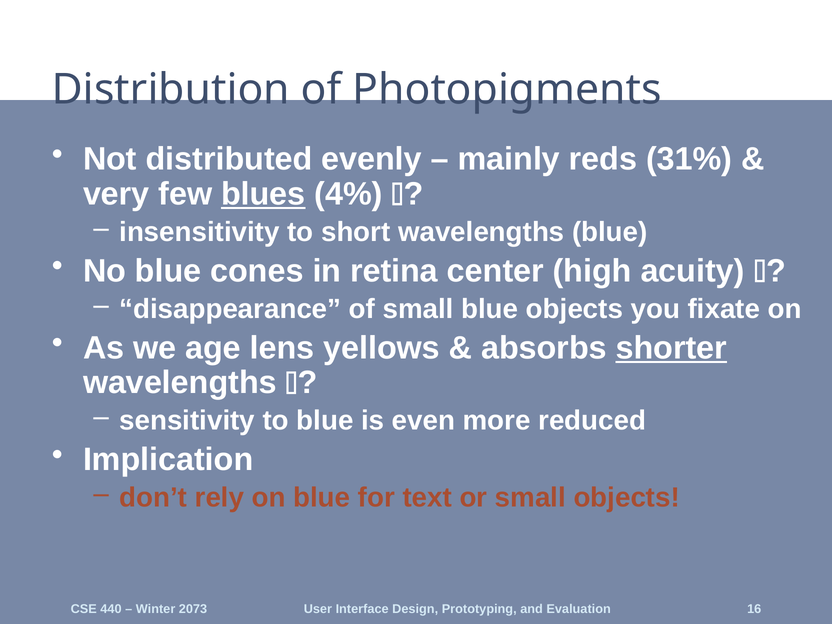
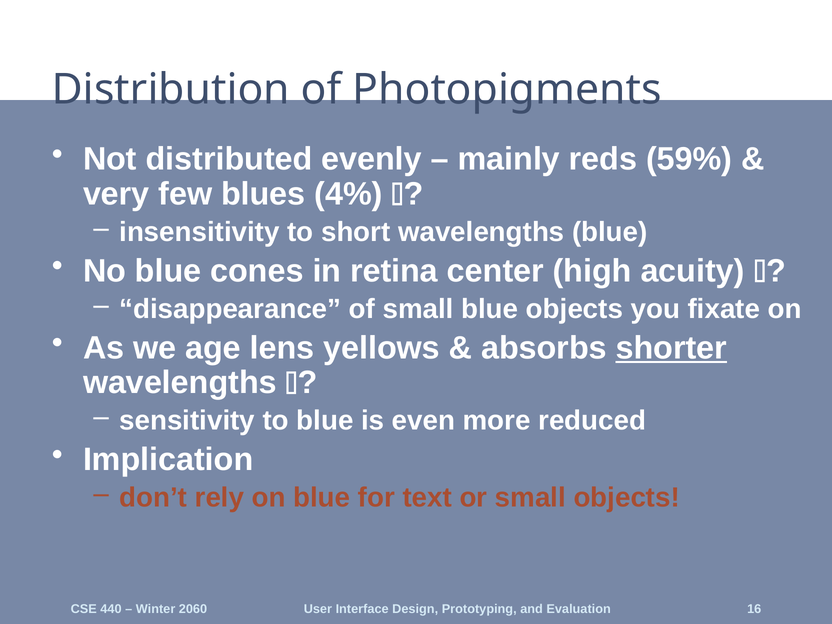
31%: 31% -> 59%
blues underline: present -> none
2073: 2073 -> 2060
